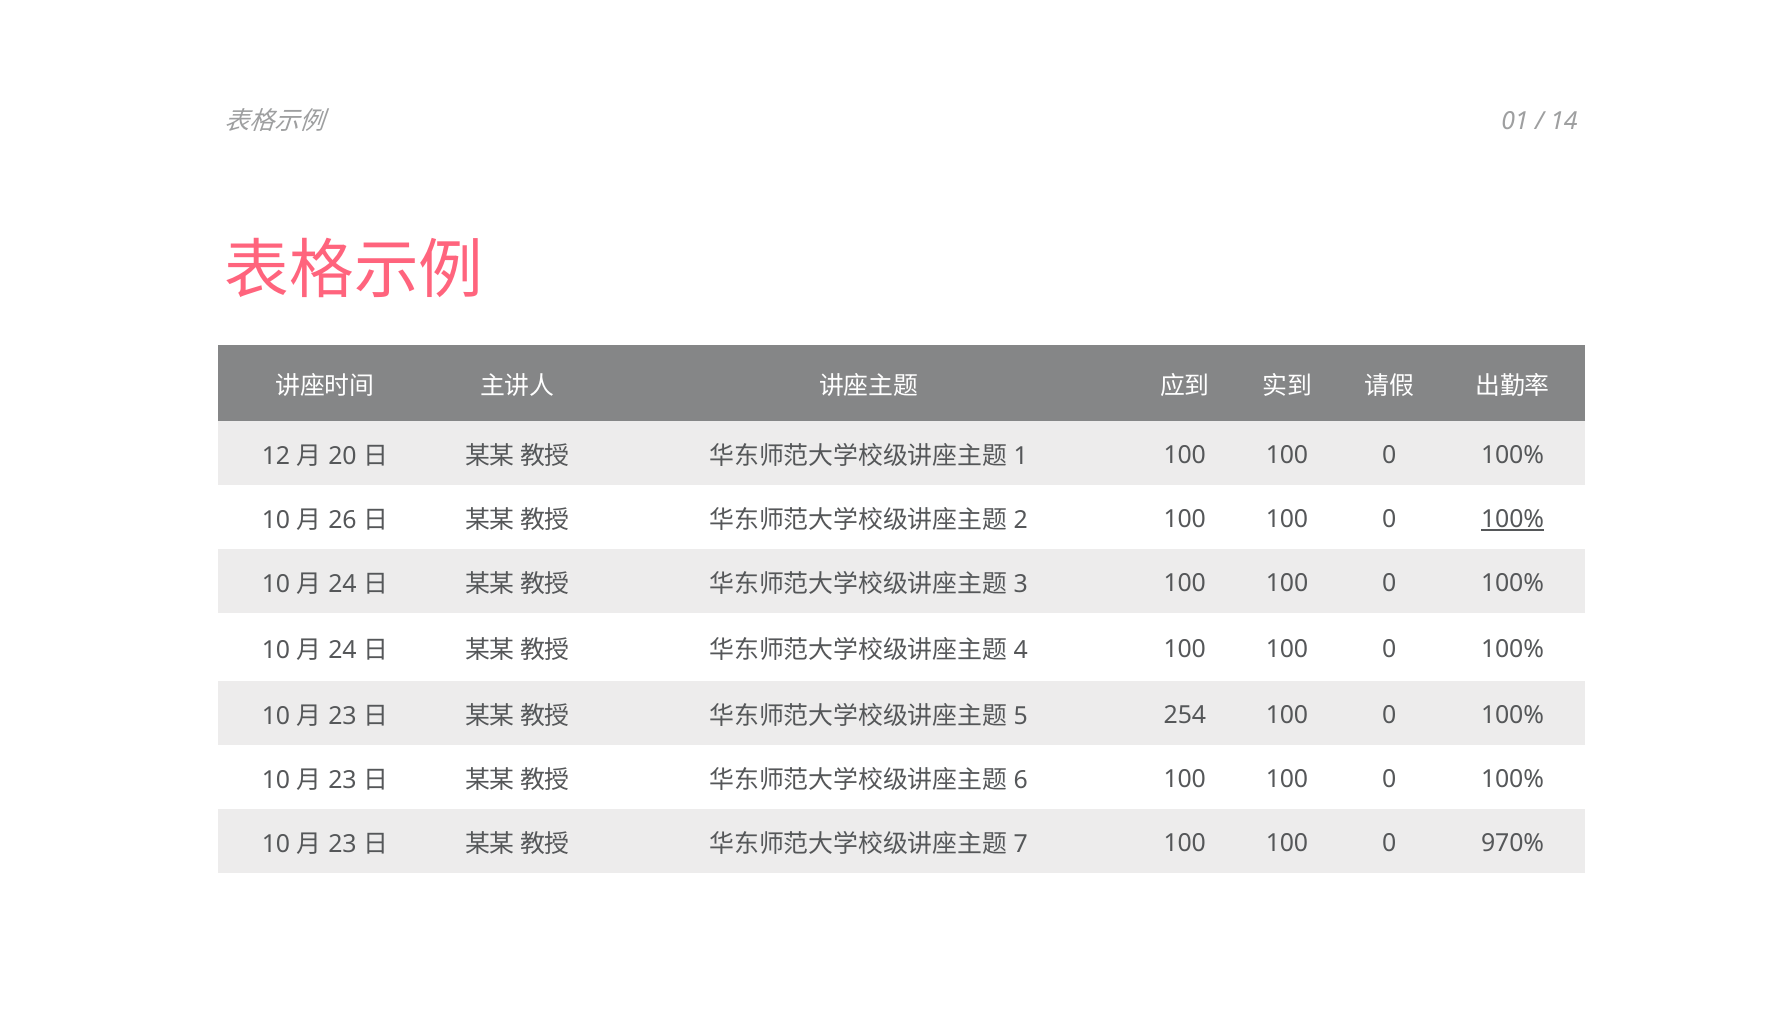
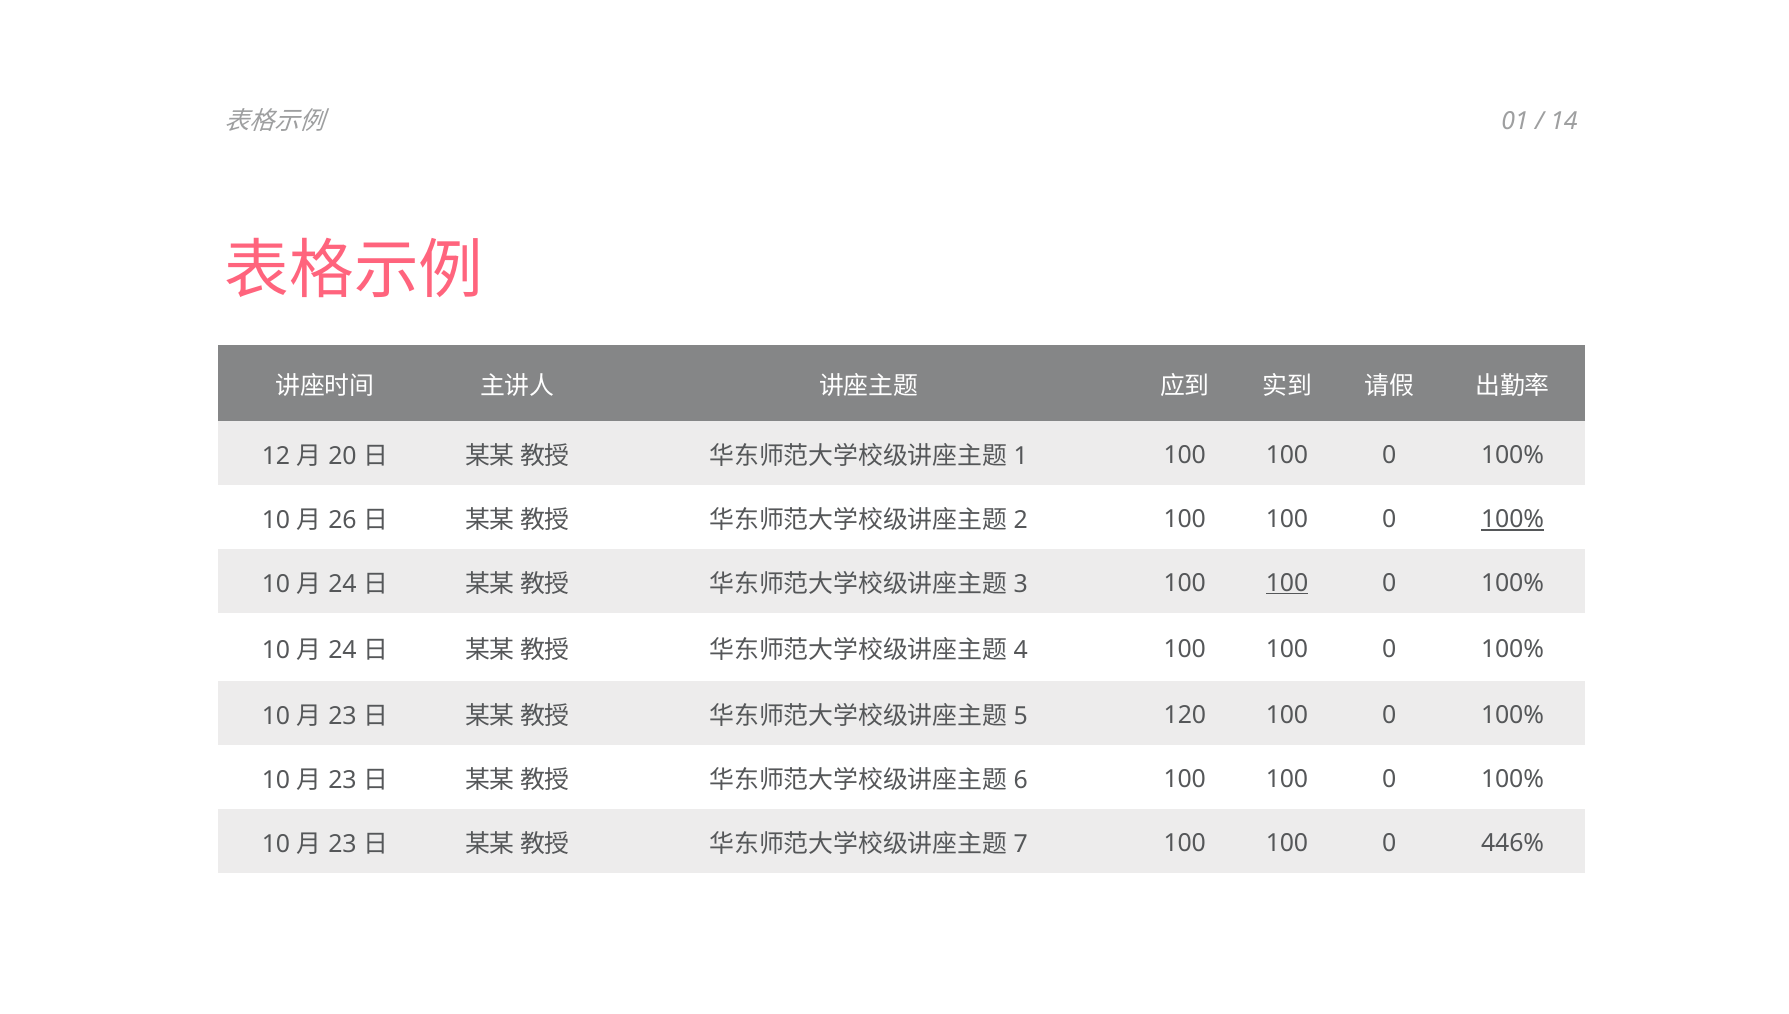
100 at (1287, 583) underline: none -> present
254: 254 -> 120
970%: 970% -> 446%
